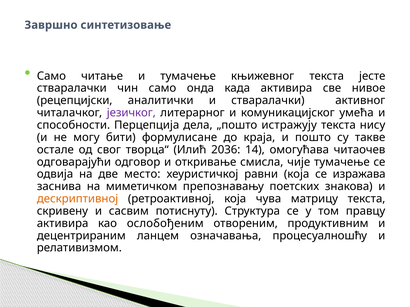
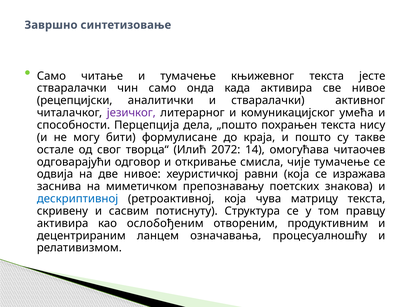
истражују: истражују -> похрањен
2036: 2036 -> 2072
две место: место -> нивое
дескриптивној colour: orange -> blue
